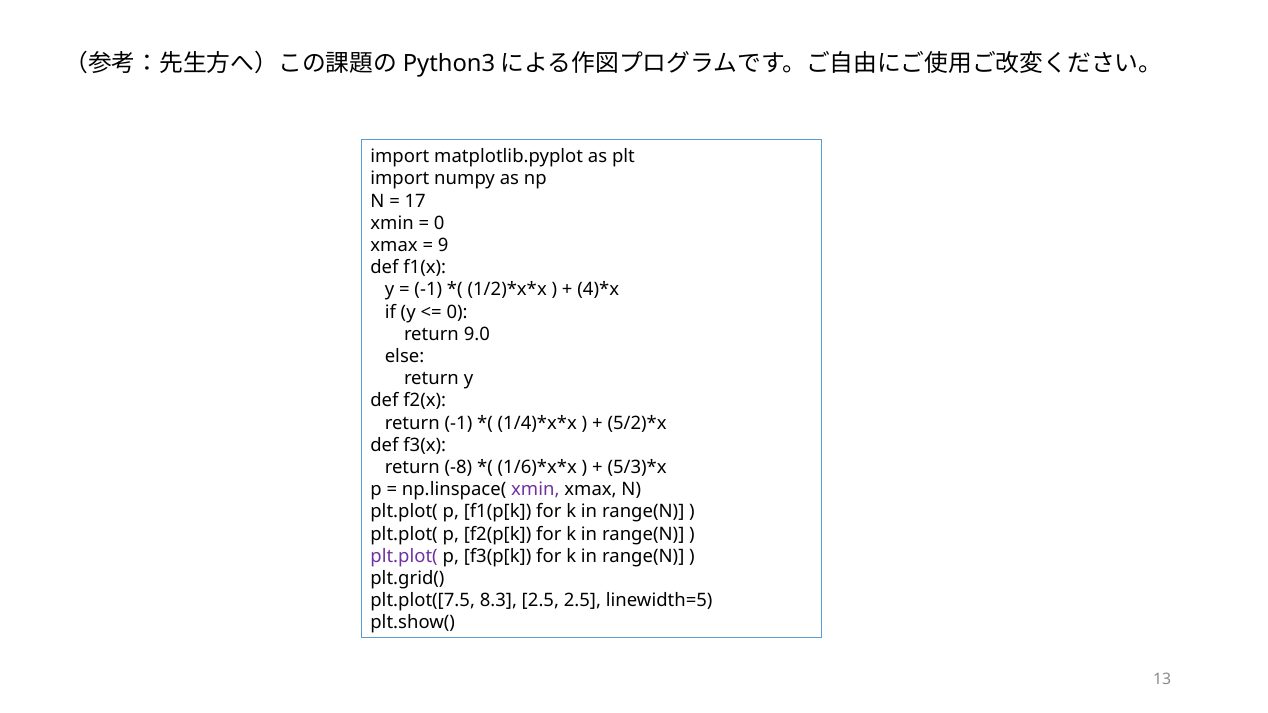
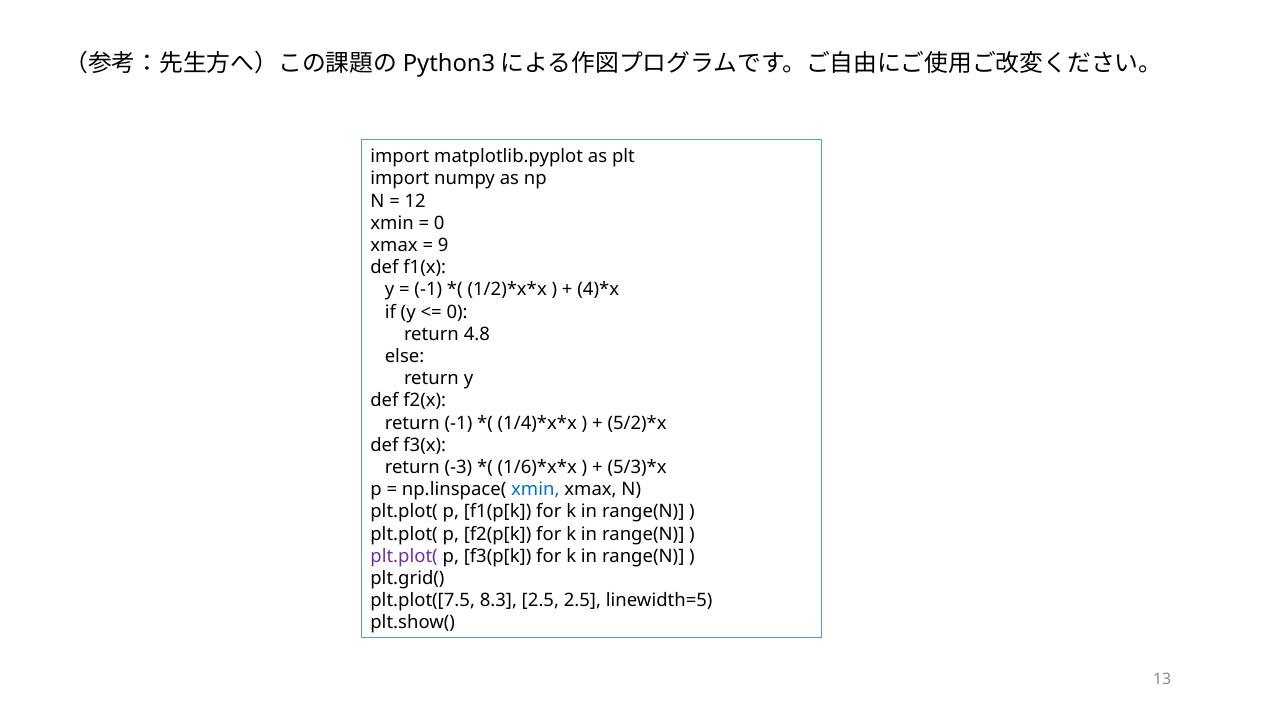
17: 17 -> 12
9.0: 9.0 -> 4.8
-8: -8 -> -3
xmin at (535, 490) colour: purple -> blue
